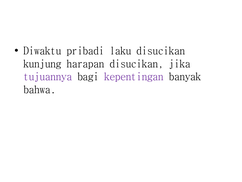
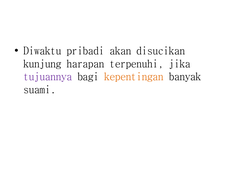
laku: laku -> akan
harapan disucikan: disucikan -> terpenuhi
kepentingan colour: purple -> orange
bahwa: bahwa -> suami
